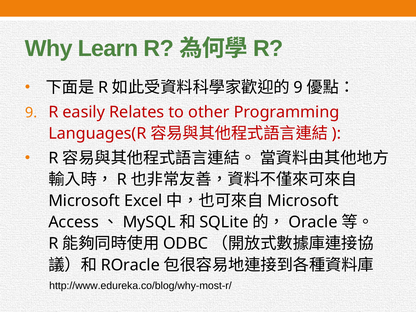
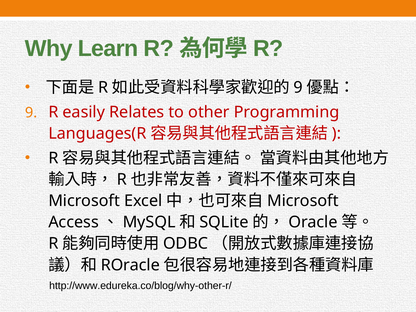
http://www.edureka.co/blog/why-most-r/: http://www.edureka.co/blog/why-most-r/ -> http://www.edureka.co/blog/why-other-r/
